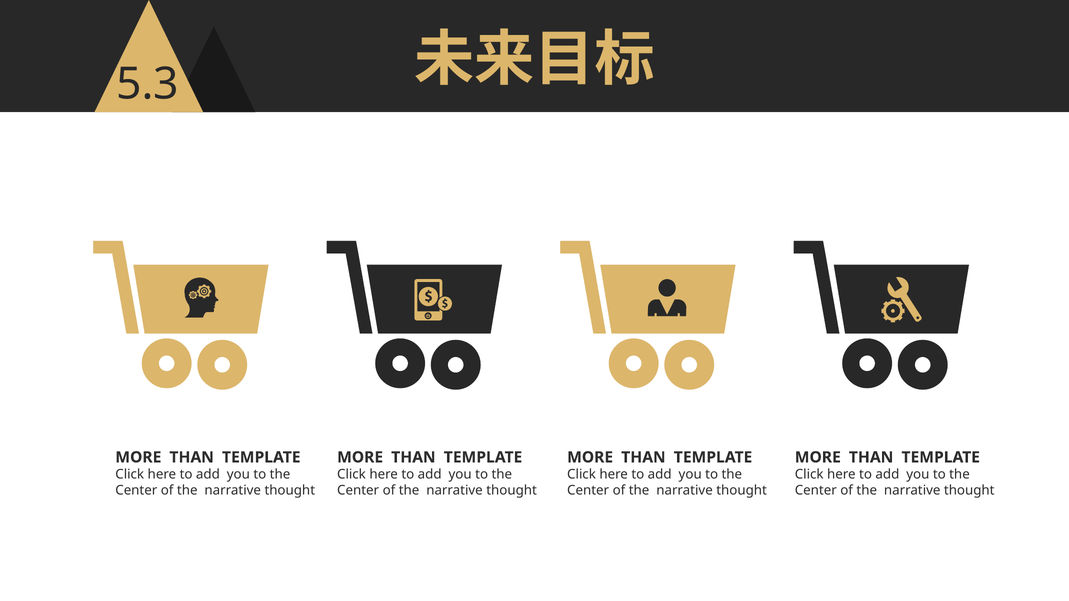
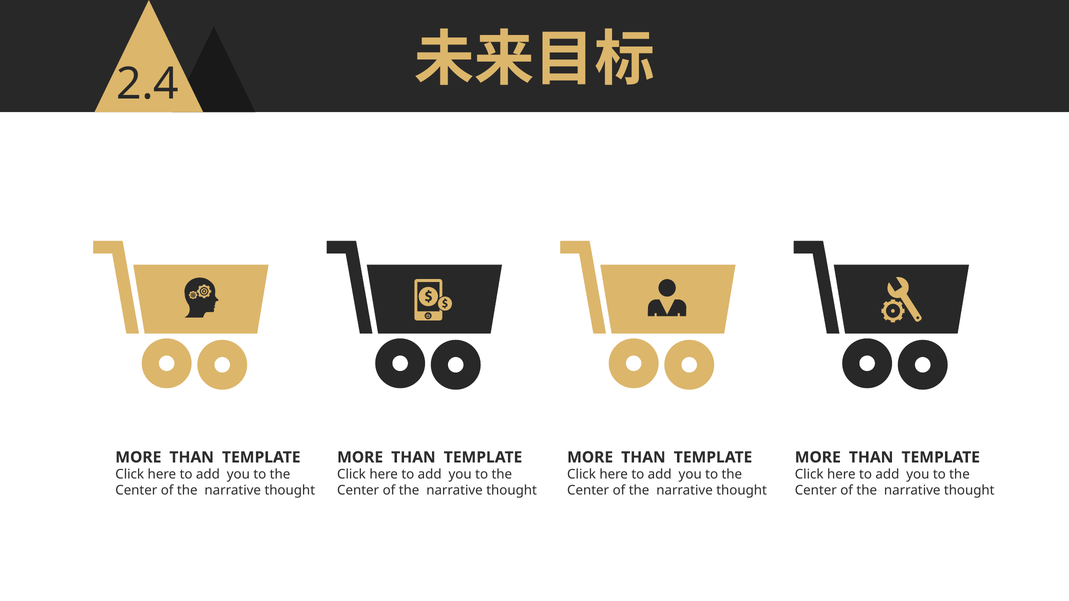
5.3: 5.3 -> 2.4
